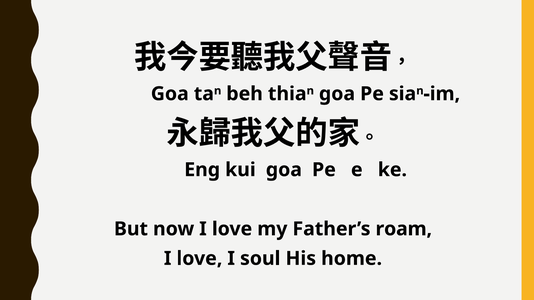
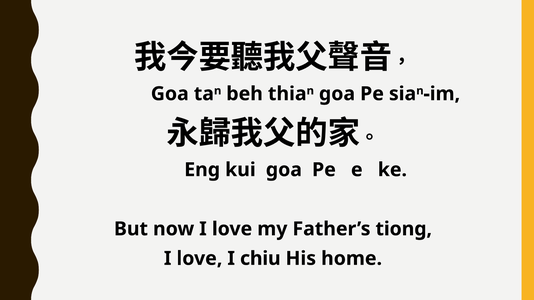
roam: roam -> tiong
soul: soul -> chiu
